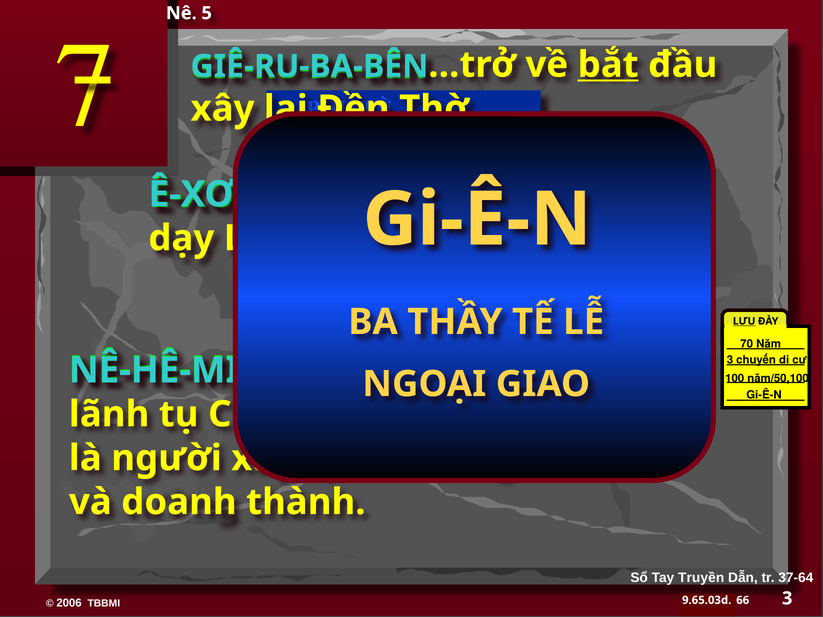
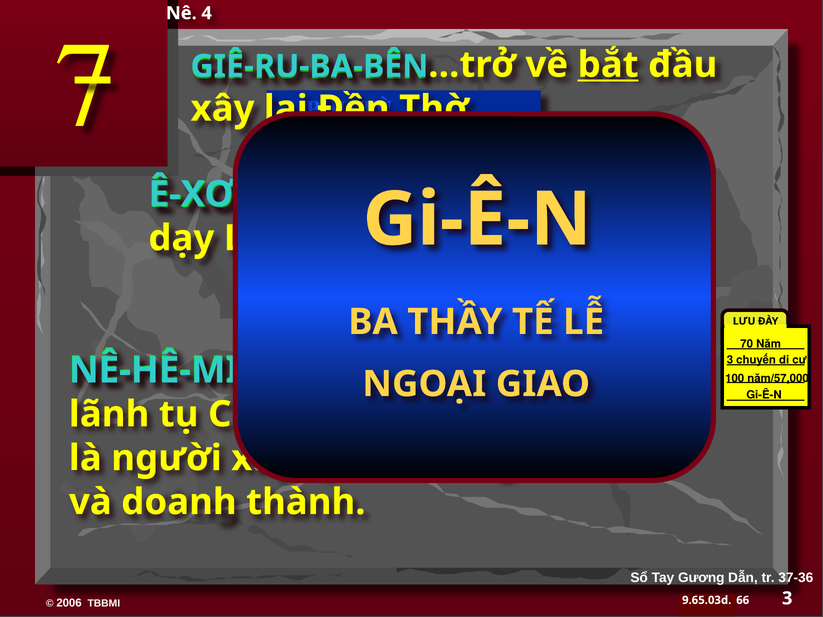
5: 5 -> 4
LƯU underline: present -> none
năm/50,100: năm/50,100 -> năm/57,000
Truyền: Truyền -> Gương
37-64: 37-64 -> 37-36
